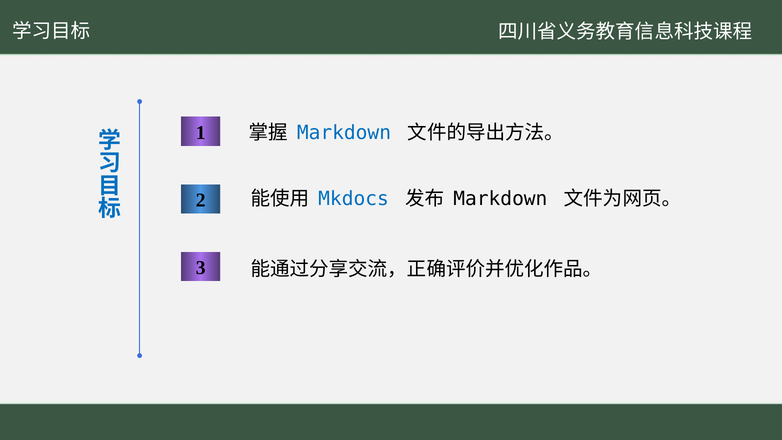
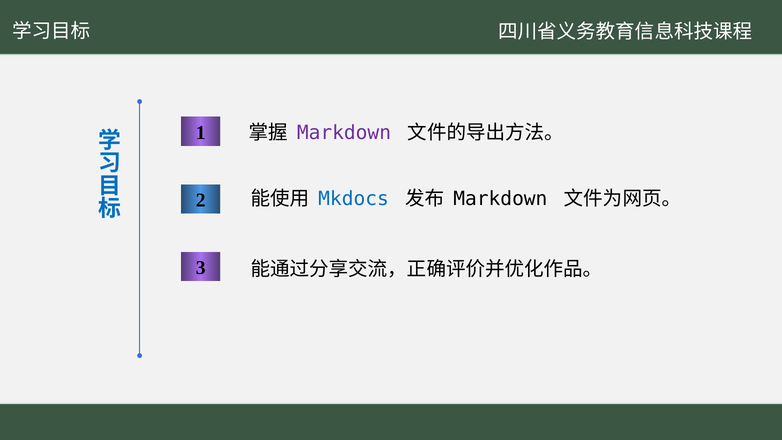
Markdown at (344, 133) colour: blue -> purple
